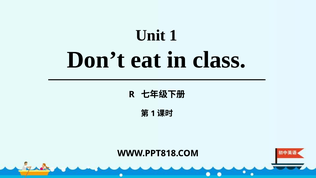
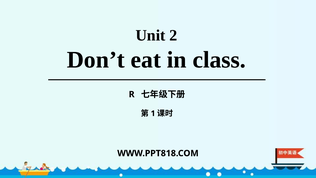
Unit 1: 1 -> 2
